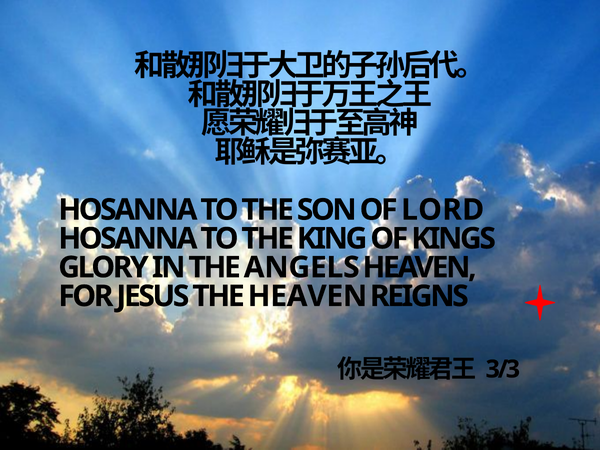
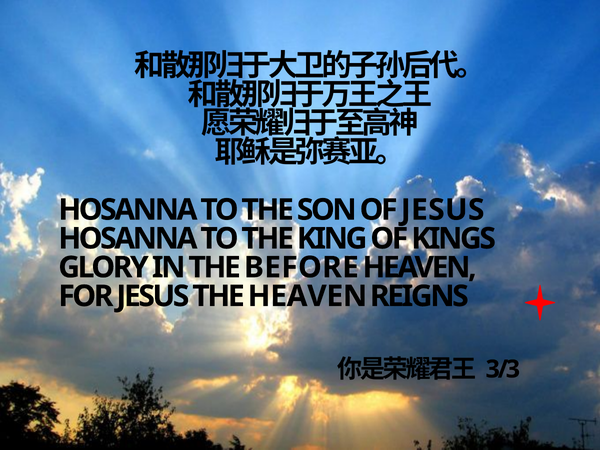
OF LORD: LORD -> JESUS
ANGELS: ANGELS -> BEFORE
